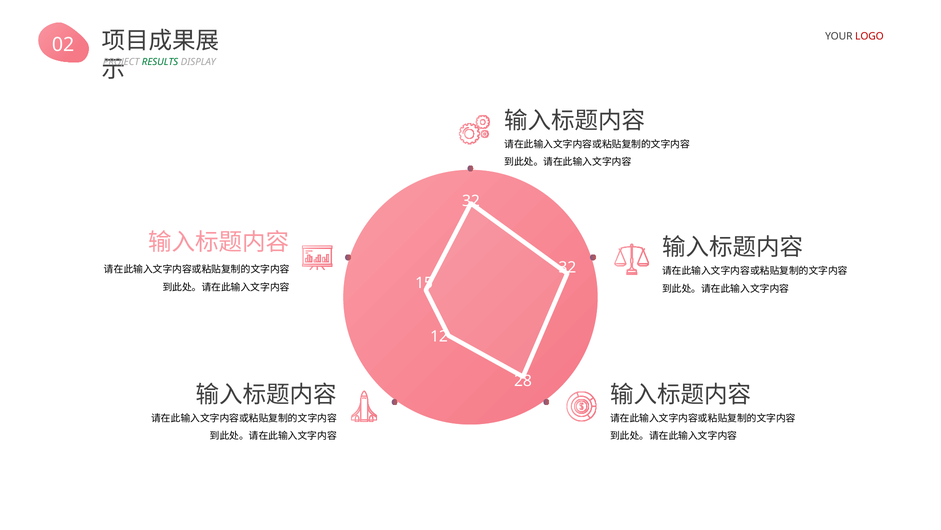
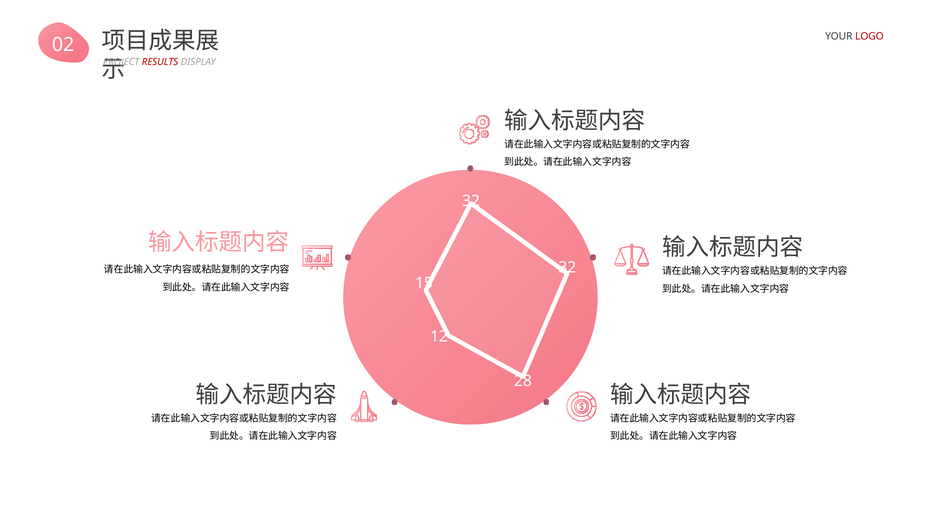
RESULTS colour: green -> red
